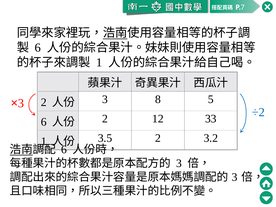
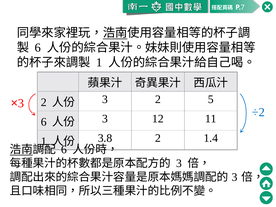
3 8: 8 -> 2
2 at (105, 119): 2 -> 3
33: 33 -> 11
3.5: 3.5 -> 3.8
3.2: 3.2 -> 1.4
